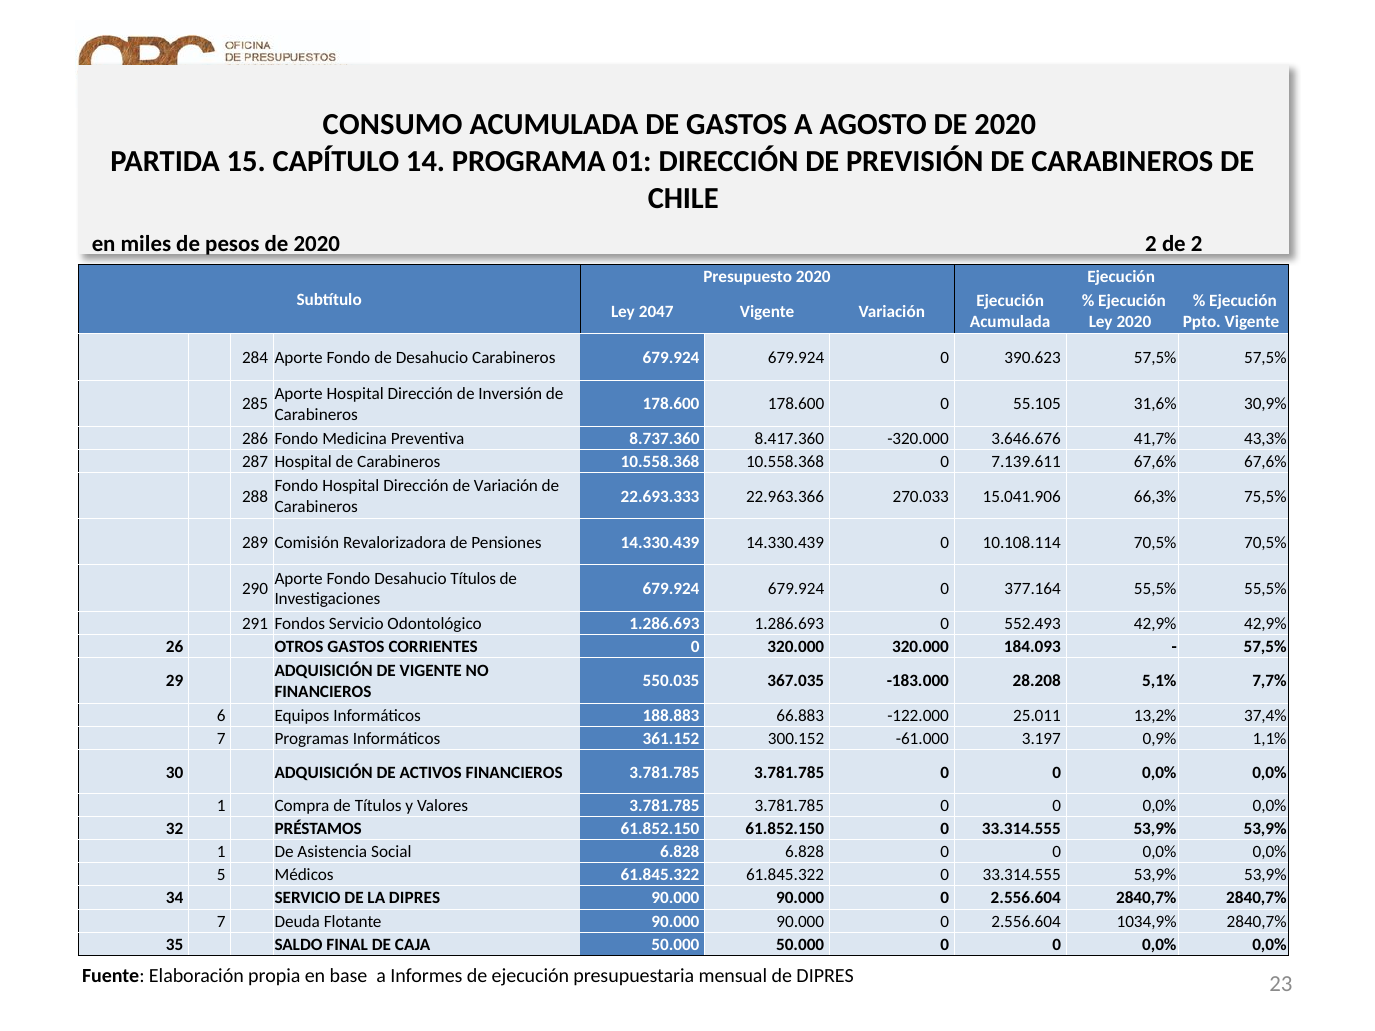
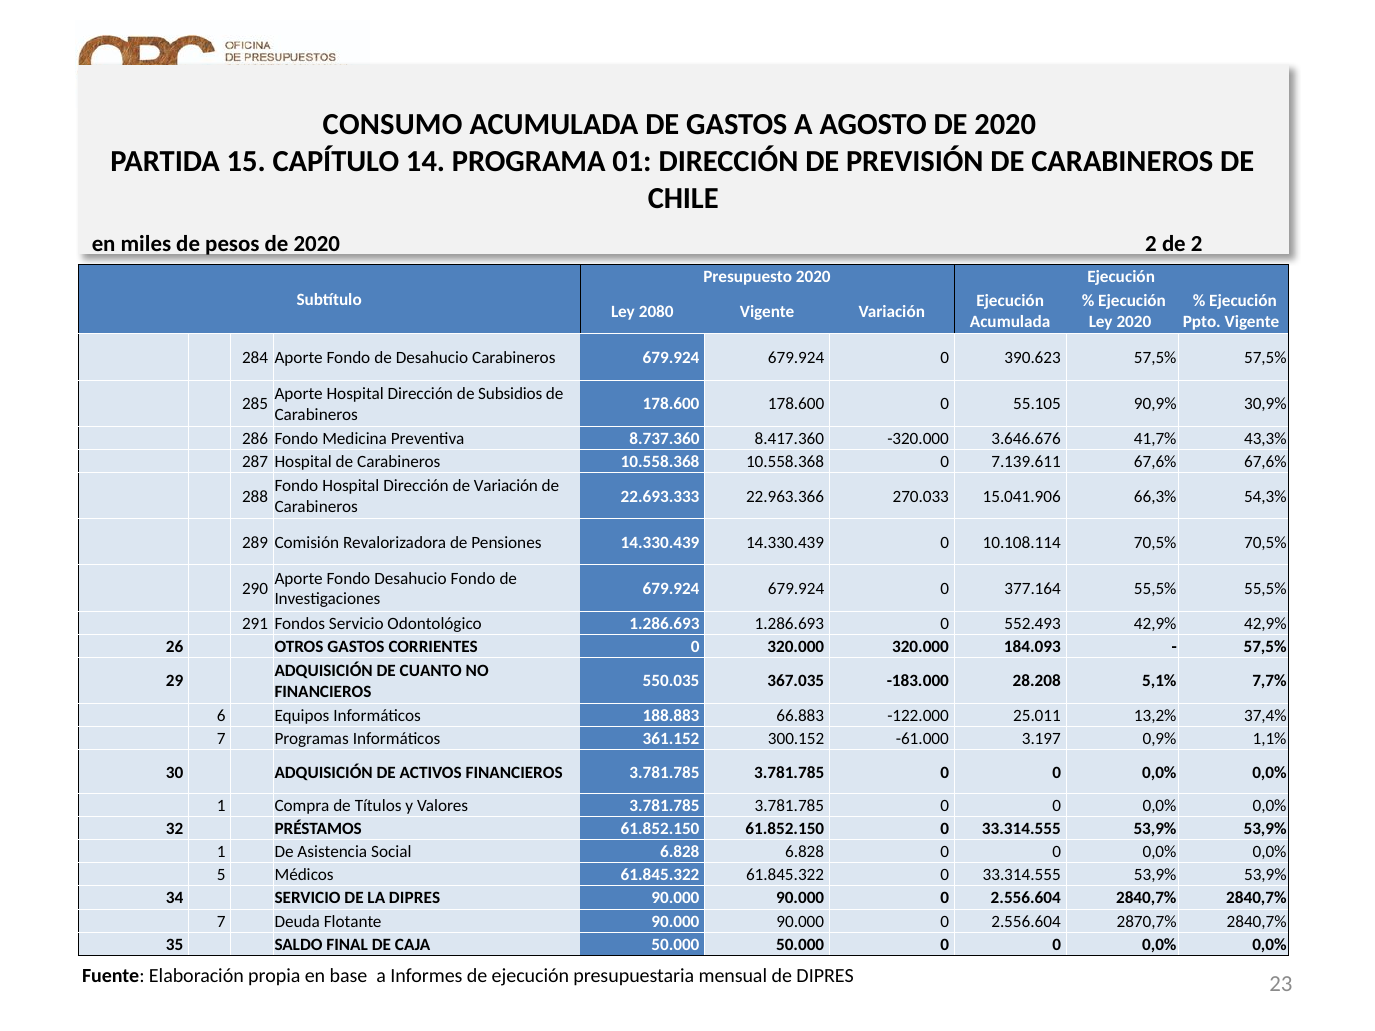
2047: 2047 -> 2080
Inversión: Inversión -> Subsidios
31,6%: 31,6% -> 90,9%
75,5%: 75,5% -> 54,3%
Desahucio Títulos: Títulos -> Fondo
DE VIGENTE: VIGENTE -> CUANTO
1034,9%: 1034,9% -> 2870,7%
